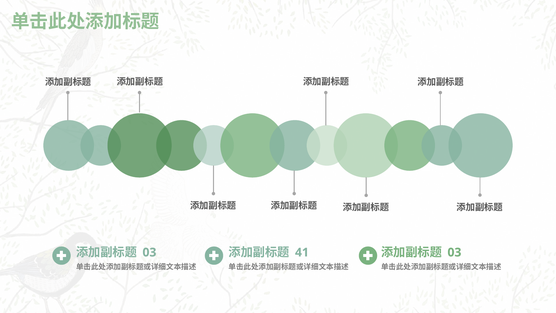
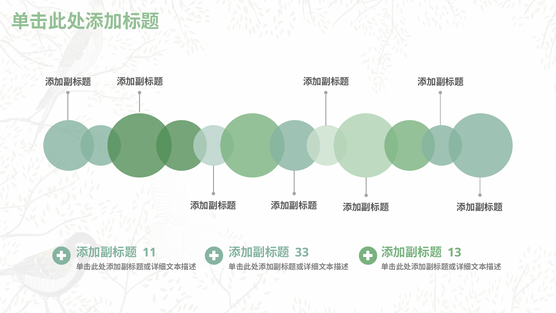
03 at (149, 252): 03 -> 11
41: 41 -> 33
03 at (454, 252): 03 -> 13
